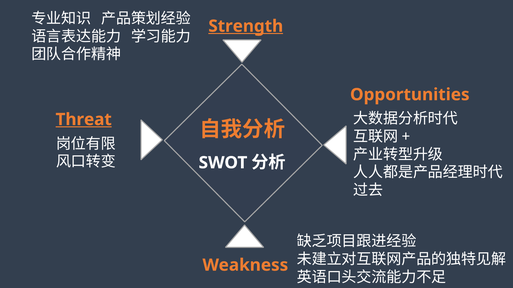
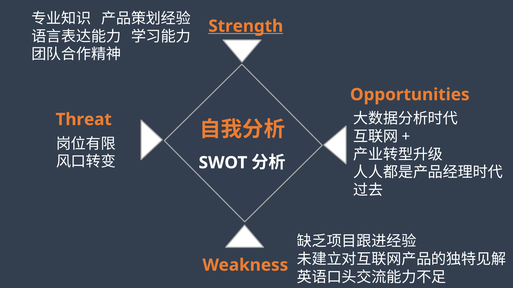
Threat underline: present -> none
